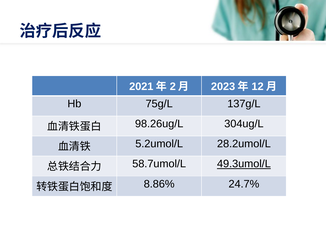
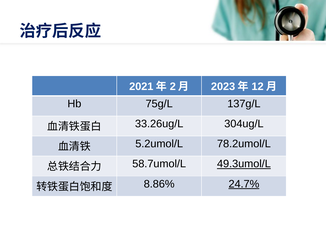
98.26ug/L: 98.26ug/L -> 33.26ug/L
28.2umol/L: 28.2umol/L -> 78.2umol/L
24.7% underline: none -> present
